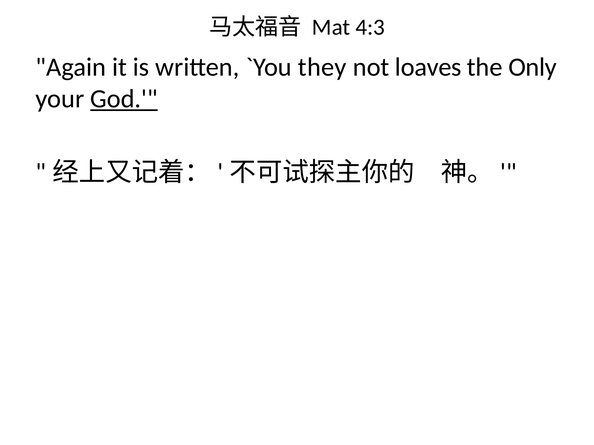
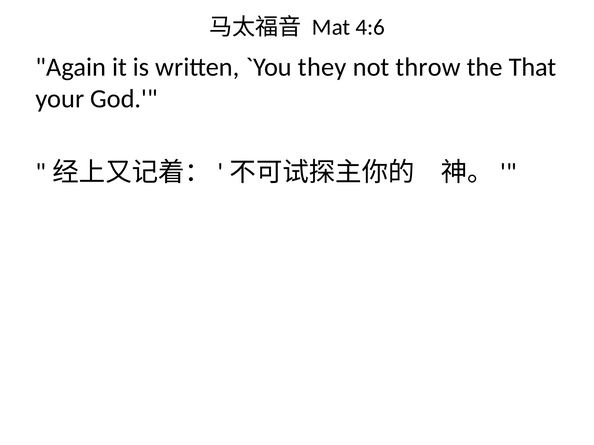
4:3: 4:3 -> 4:6
loaves: loaves -> throw
Only: Only -> That
God underline: present -> none
